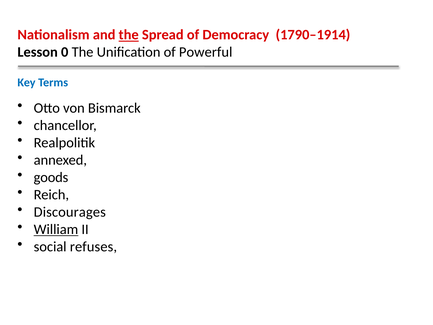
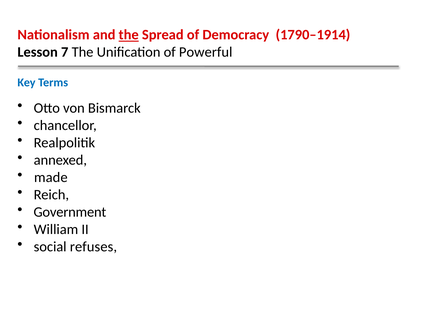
0: 0 -> 7
goods: goods -> made
Discourages: Discourages -> Government
William underline: present -> none
